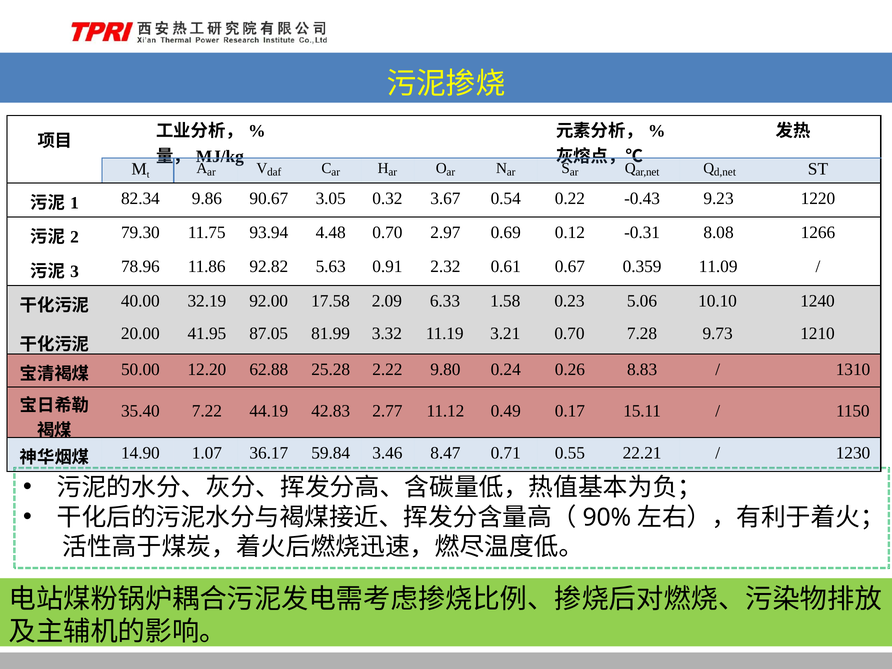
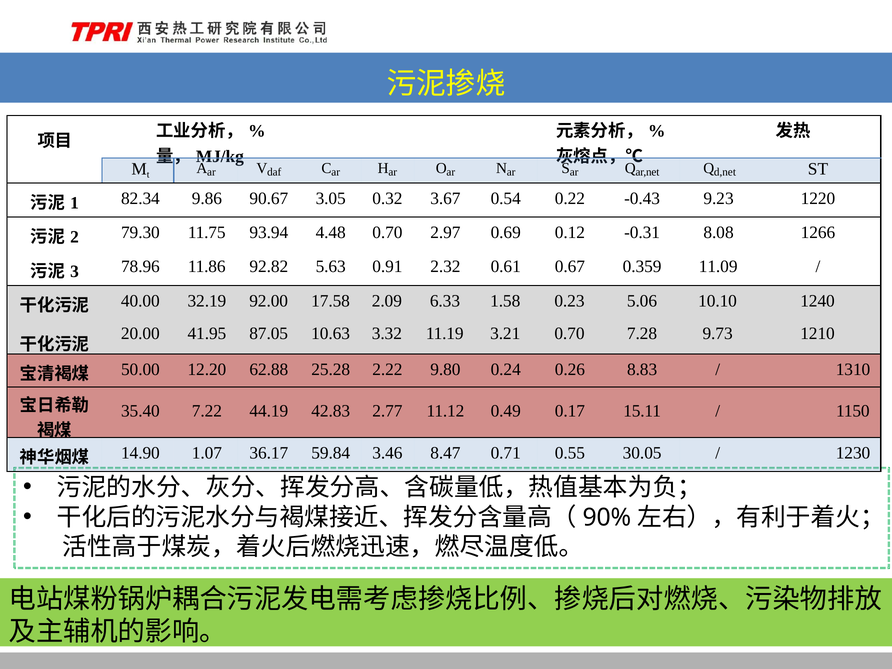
81.99: 81.99 -> 10.63
22.21: 22.21 -> 30.05
